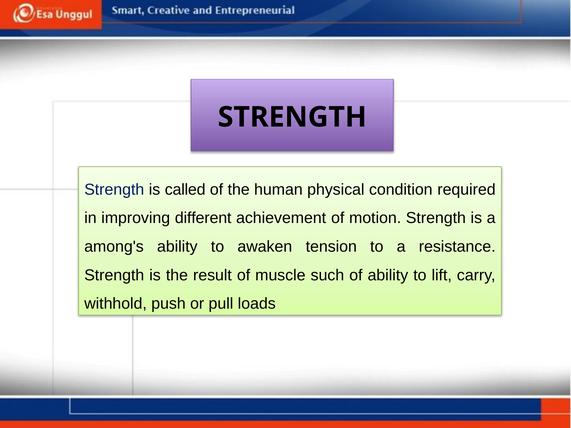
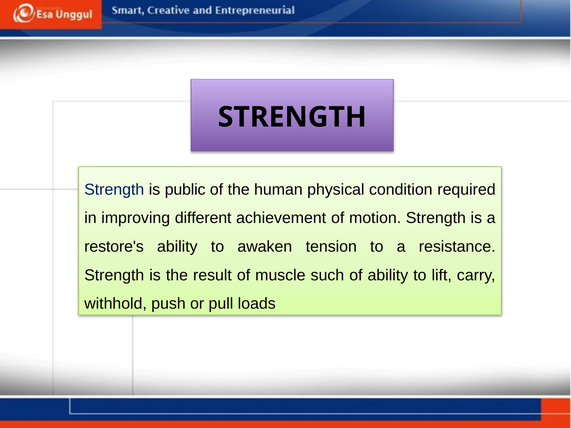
called: called -> public
among's: among's -> restore's
